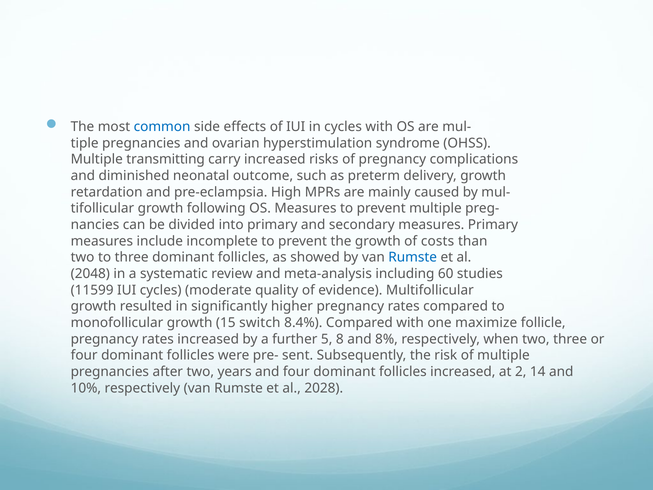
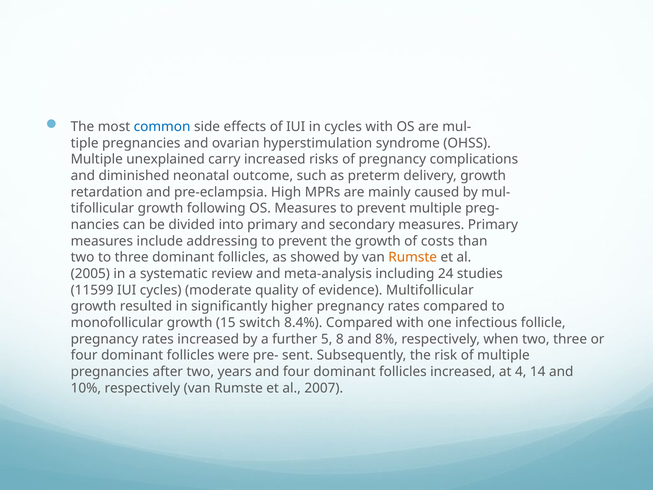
transmitting: transmitting -> unexplained
incomplete: incomplete -> addressing
Rumste at (413, 257) colour: blue -> orange
2048: 2048 -> 2005
60: 60 -> 24
maximize: maximize -> infectious
2: 2 -> 4
2028: 2028 -> 2007
